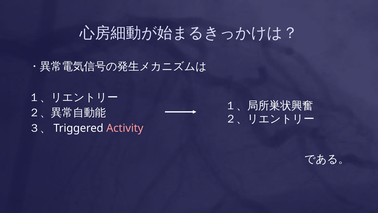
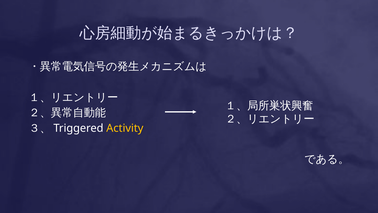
Activity colour: pink -> yellow
